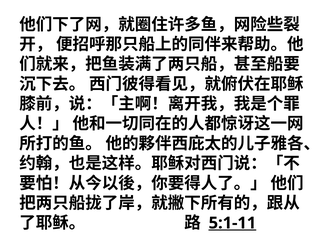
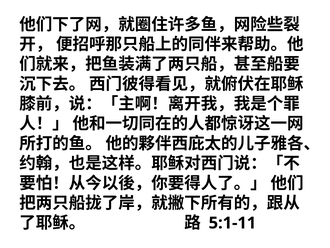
5:1-11 underline: present -> none
